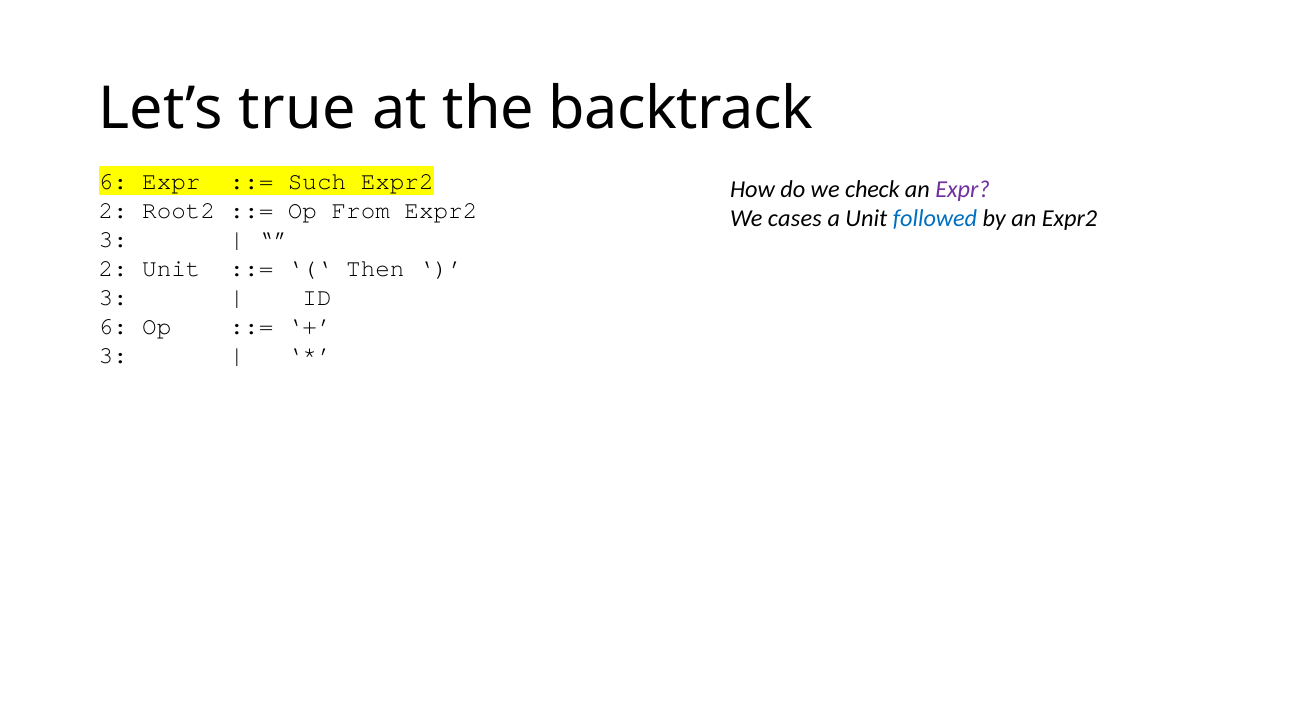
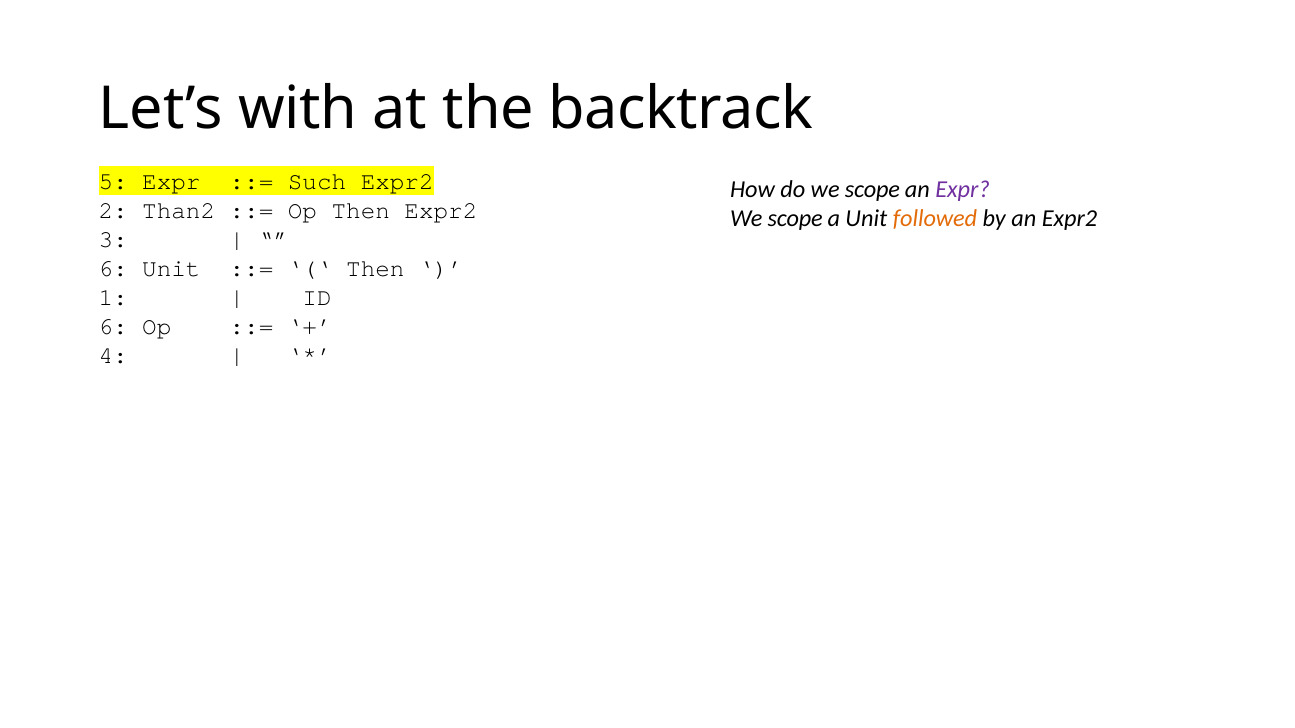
true: true -> with
6 at (113, 181): 6 -> 5
do we check: check -> scope
Root2: Root2 -> Than2
Op From: From -> Then
cases at (795, 219): cases -> scope
followed colour: blue -> orange
2 at (113, 269): 2 -> 6
3 at (113, 298): 3 -> 1
3 at (113, 356): 3 -> 4
